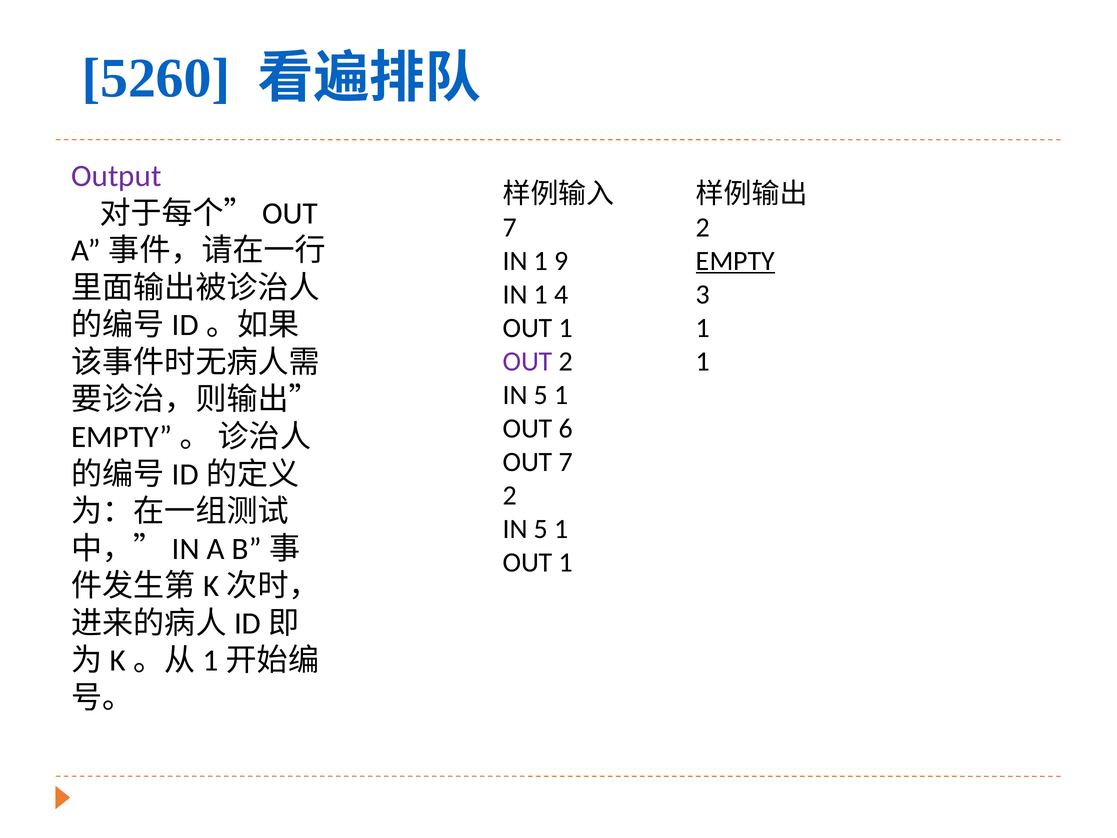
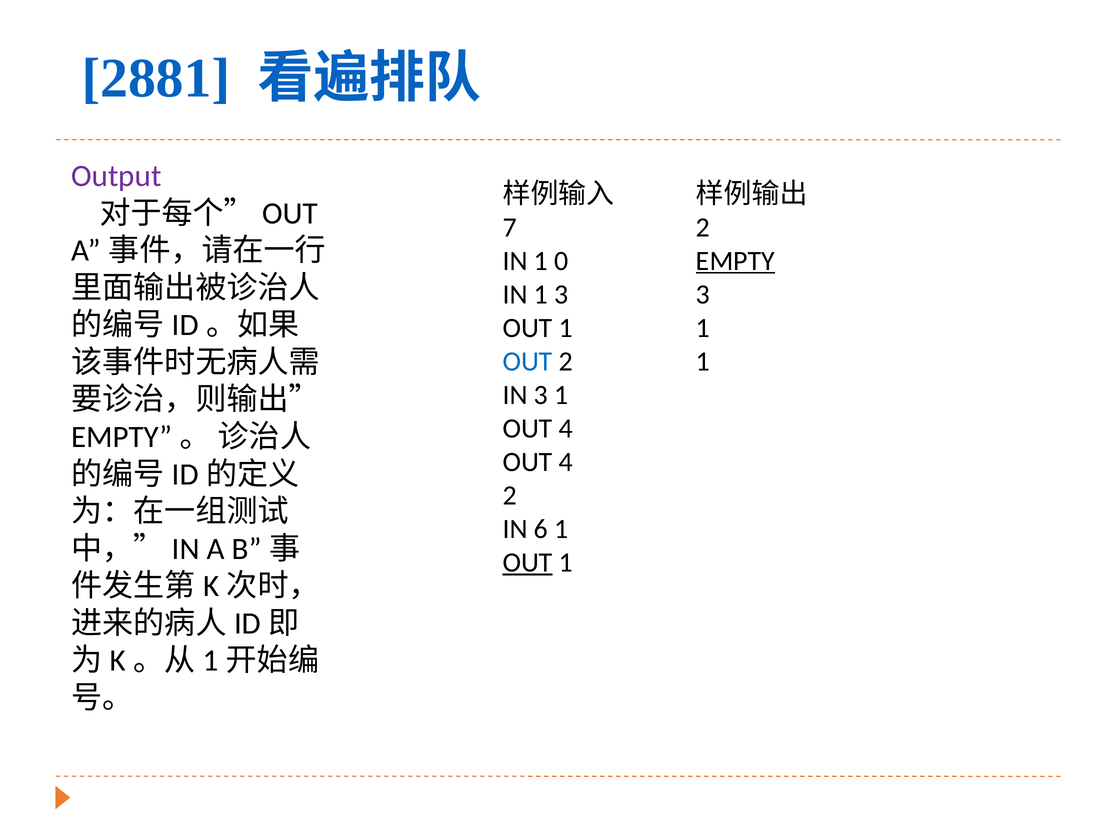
5260: 5260 -> 2881
9: 9 -> 0
1 4: 4 -> 3
OUT at (528, 361) colour: purple -> blue
5 at (541, 395): 5 -> 3
6 at (566, 428): 6 -> 4
7 at (566, 462): 7 -> 4
5 at (541, 529): 5 -> 6
OUT at (528, 562) underline: none -> present
